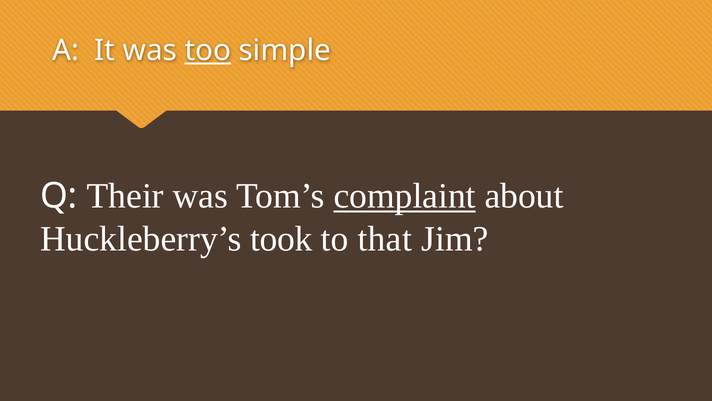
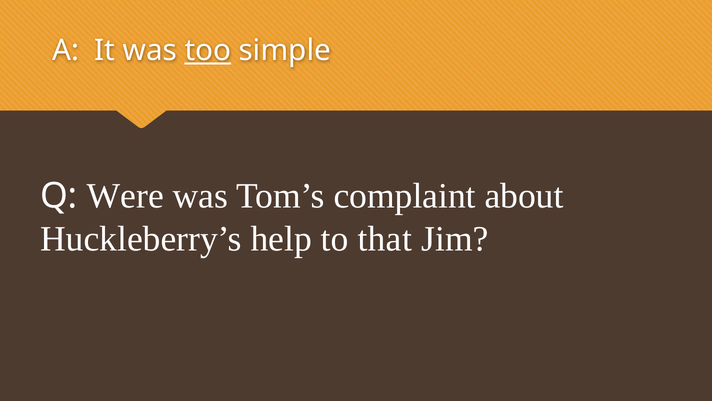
Their: Their -> Were
complaint underline: present -> none
took: took -> help
